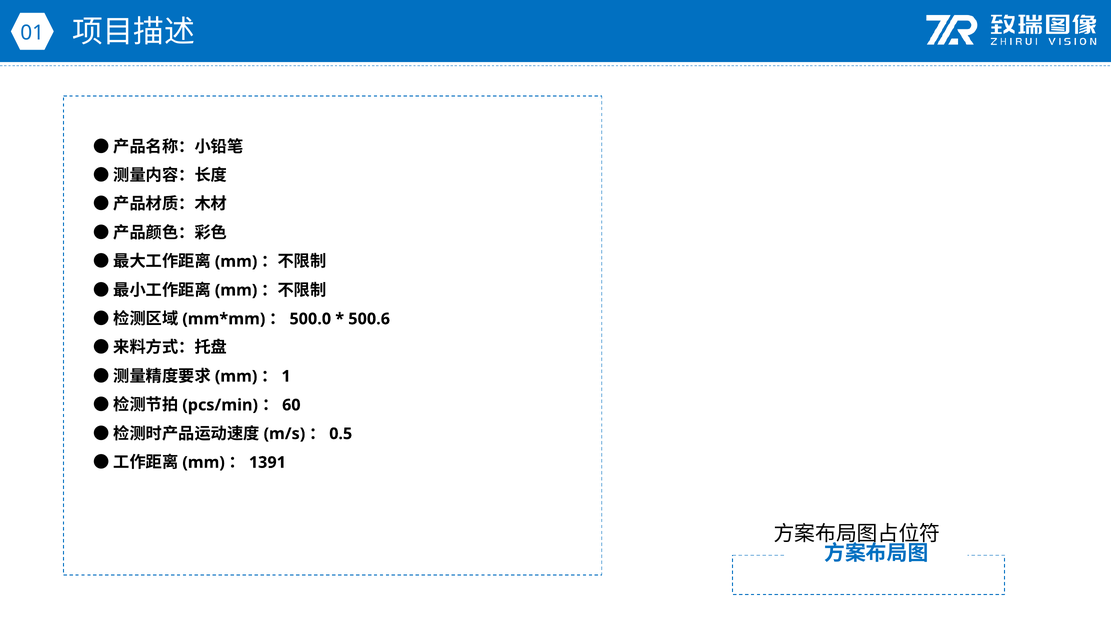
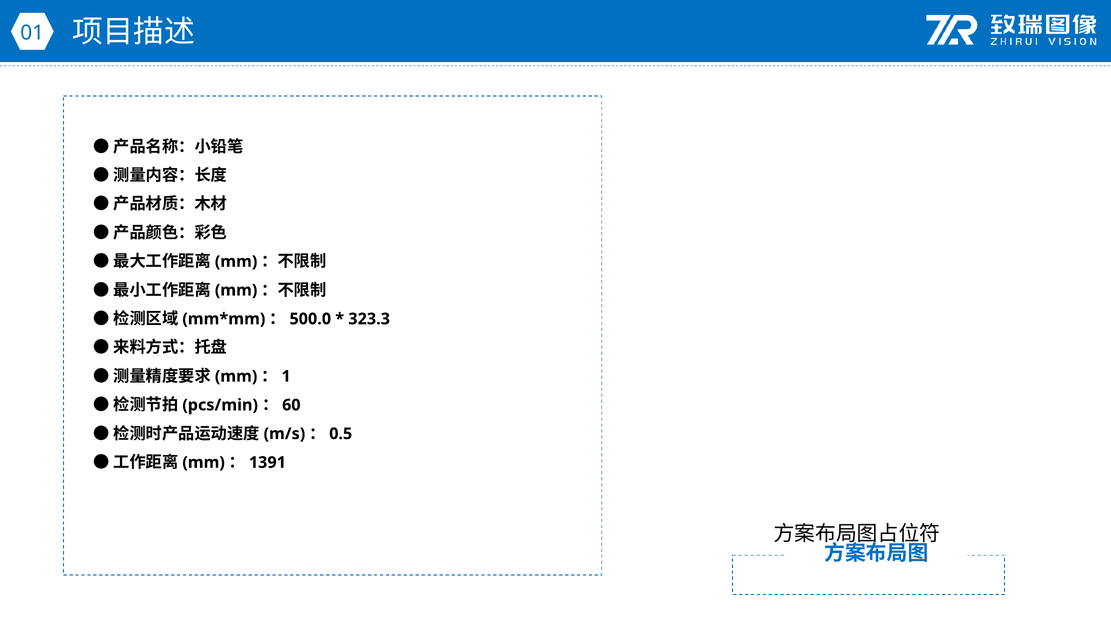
500.6: 500.6 -> 323.3
